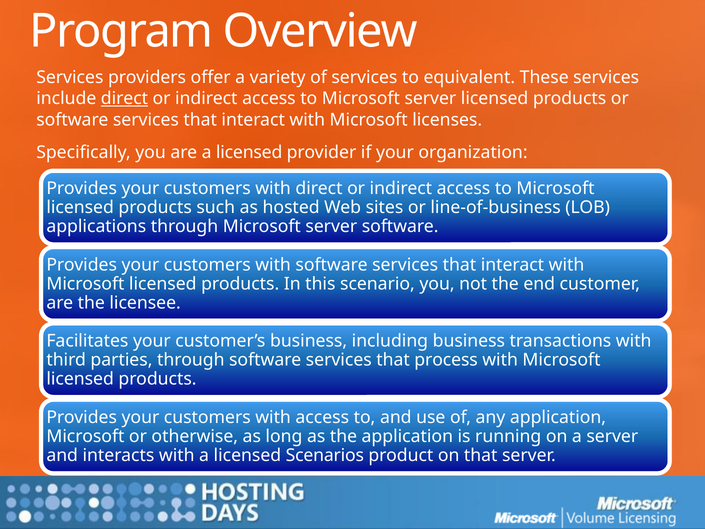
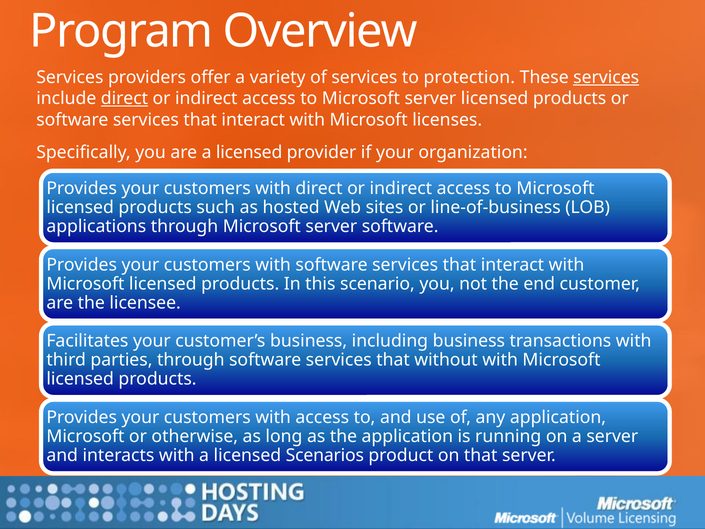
equivalent: equivalent -> protection
services at (606, 77) underline: none -> present
process: process -> without
